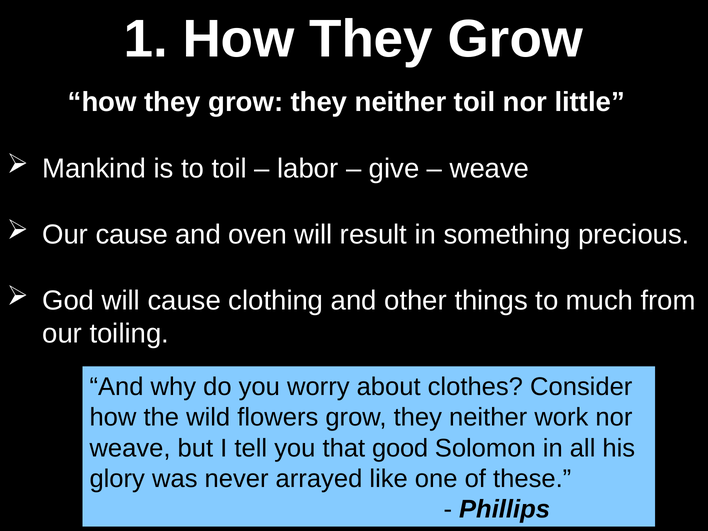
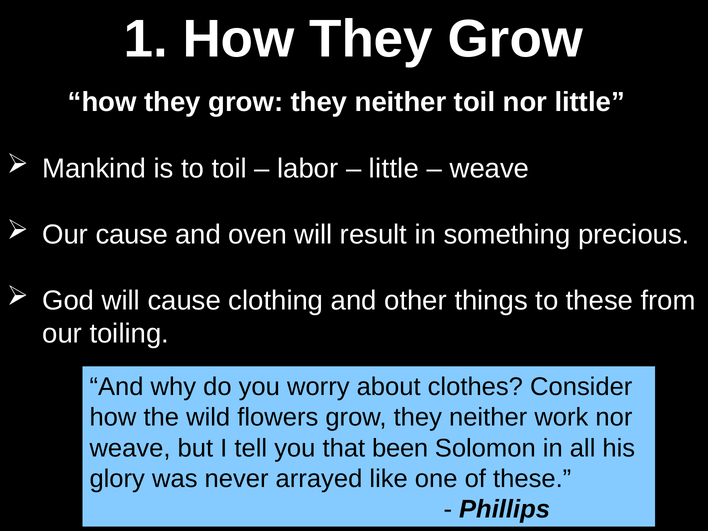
give at (394, 169): give -> little
to much: much -> these
good: good -> been
